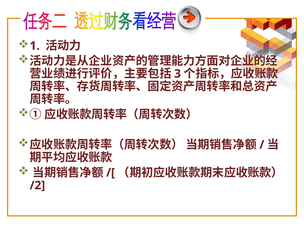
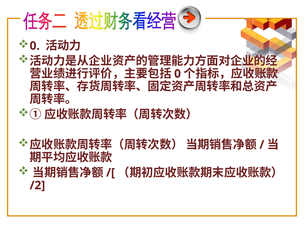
1 at (35, 46): 1 -> 0
3 at (178, 74): 3 -> 0
